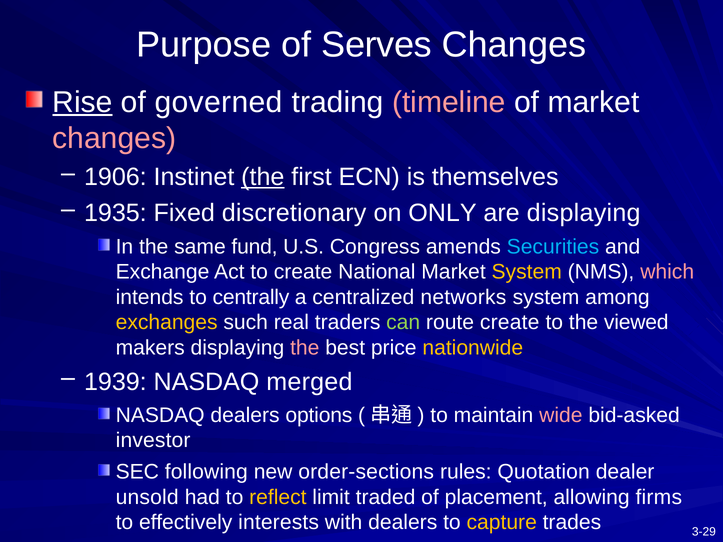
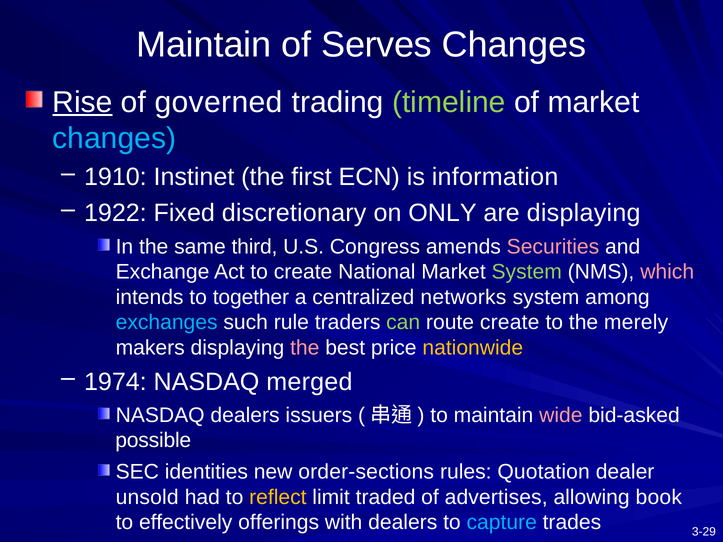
Purpose at (204, 45): Purpose -> Maintain
timeline colour: pink -> light green
changes at (114, 138) colour: pink -> light blue
1906: 1906 -> 1910
the at (263, 177) underline: present -> none
themselves: themselves -> information
1935: 1935 -> 1922
fund: fund -> third
Securities colour: light blue -> pink
System at (527, 272) colour: yellow -> light green
centrally: centrally -> together
exchanges colour: yellow -> light blue
real: real -> rule
viewed: viewed -> merely
1939: 1939 -> 1974
options: options -> issuers
investor: investor -> possible
following: following -> identities
placement: placement -> advertises
firms: firms -> book
interests: interests -> offerings
capture colour: yellow -> light blue
